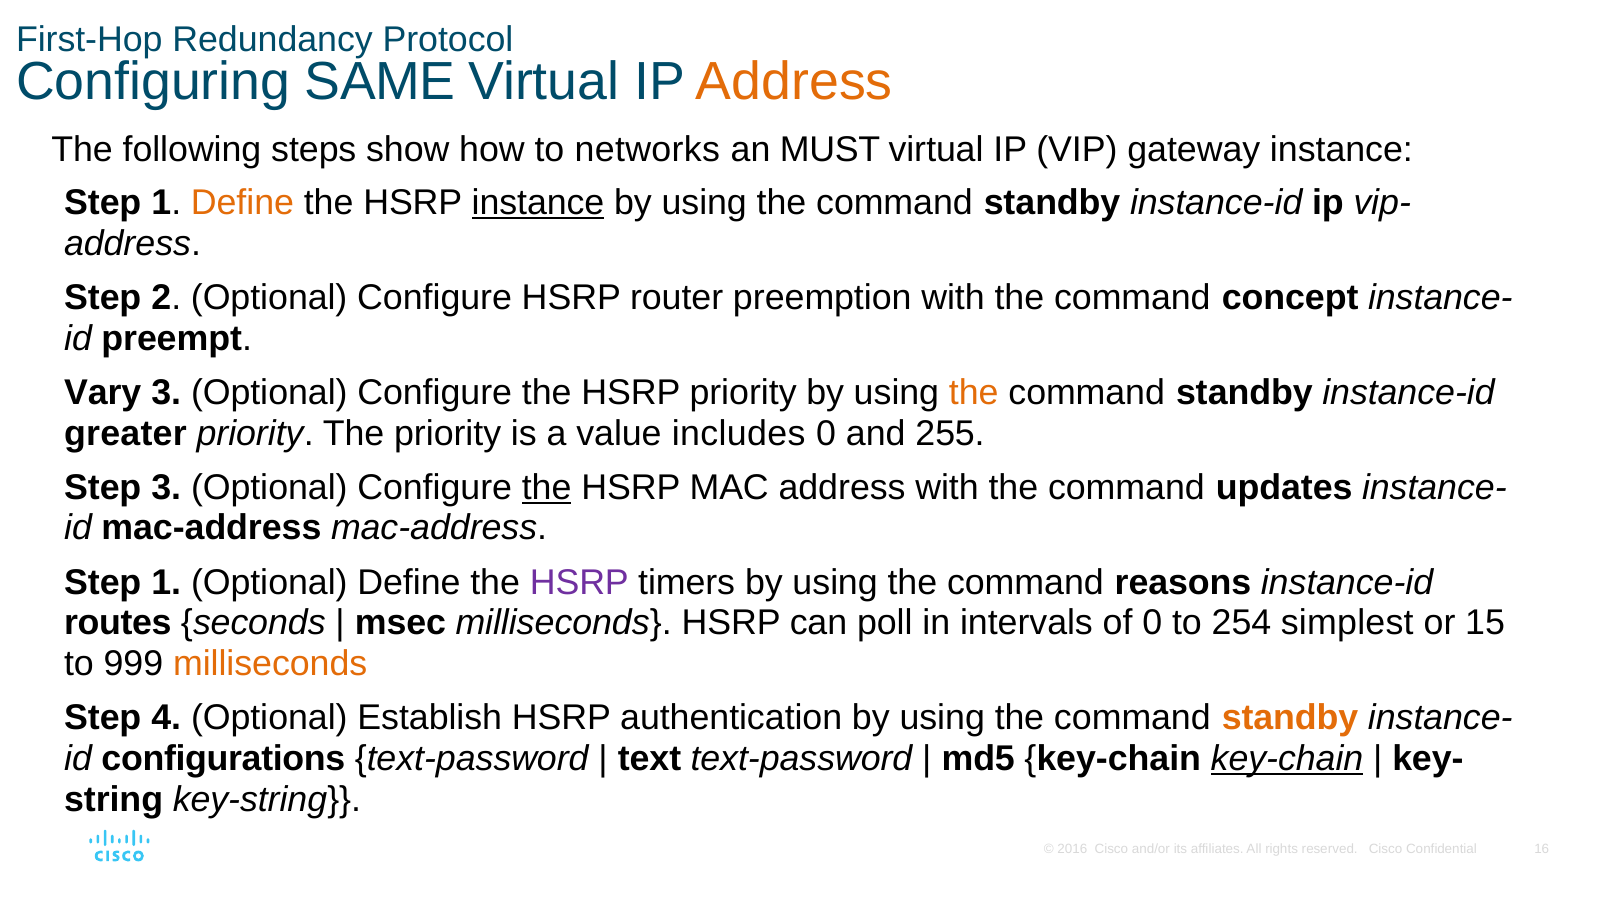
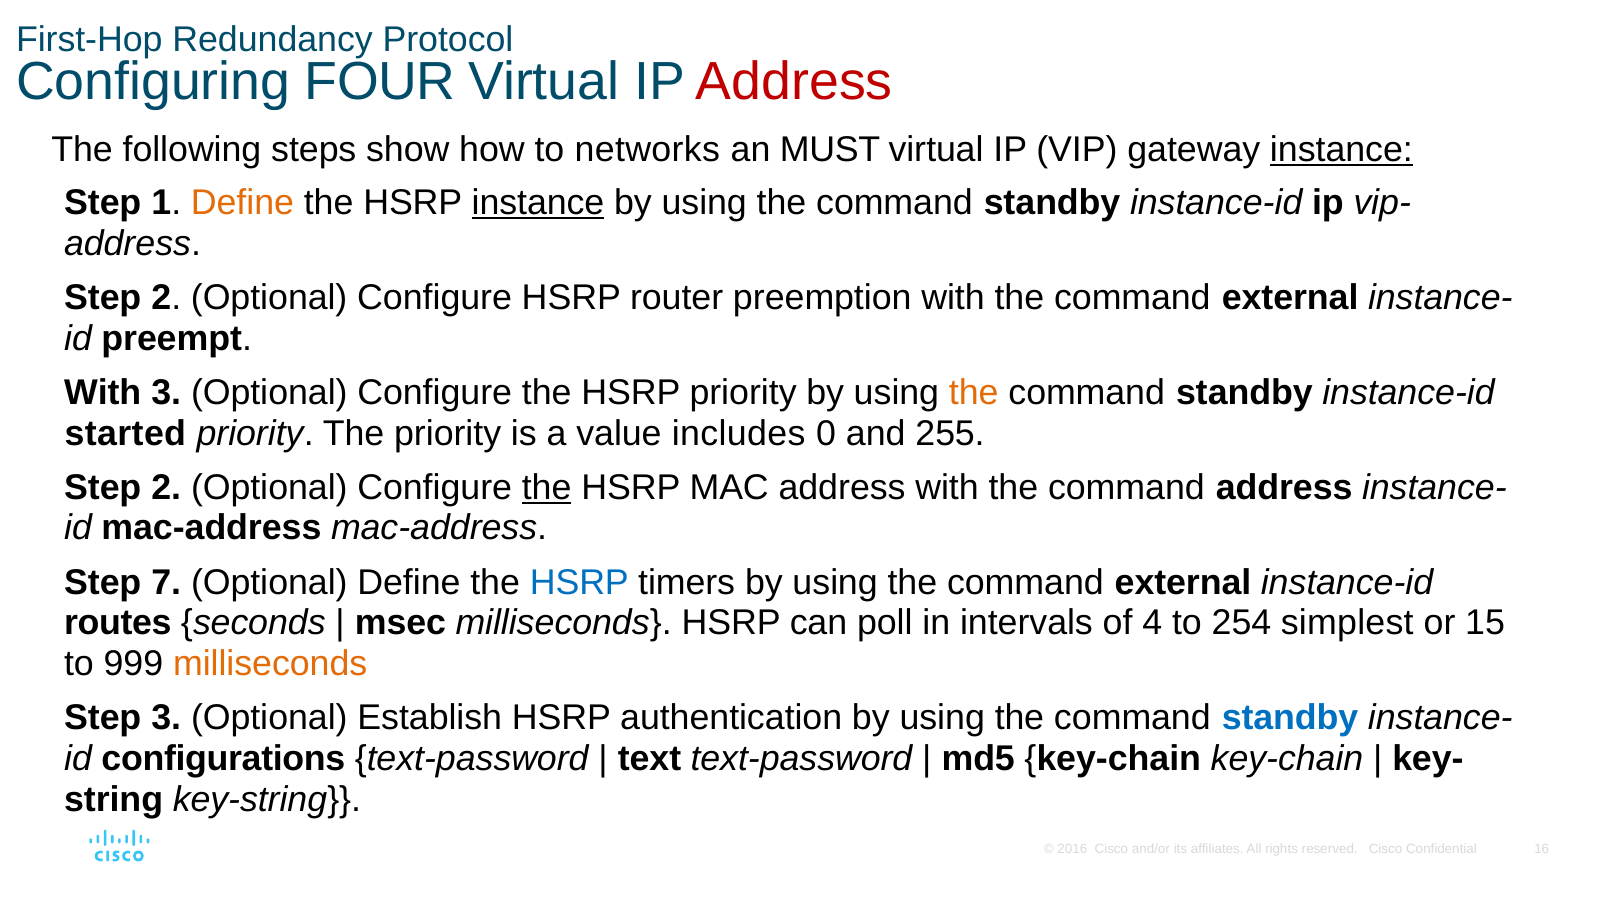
SAME: SAME -> FOUR
Address at (794, 82) colour: orange -> red
instance at (1341, 150) underline: none -> present
with the command concept: concept -> external
Vary at (103, 393): Vary -> With
greater: greater -> started
3 at (166, 488): 3 -> 2
command updates: updates -> address
1 at (166, 583): 1 -> 7
HSRP at (579, 583) colour: purple -> blue
using the command reasons: reasons -> external
of 0: 0 -> 4
Step 4: 4 -> 3
standby at (1290, 718) colour: orange -> blue
key-chain at (1287, 759) underline: present -> none
